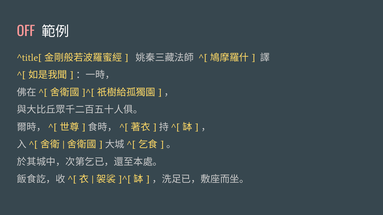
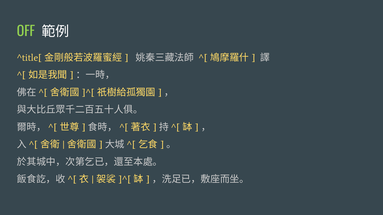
OFF colour: pink -> light green
